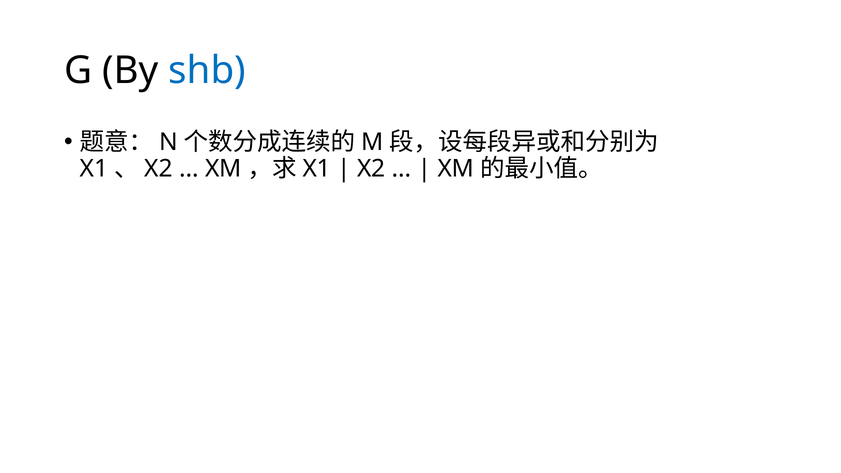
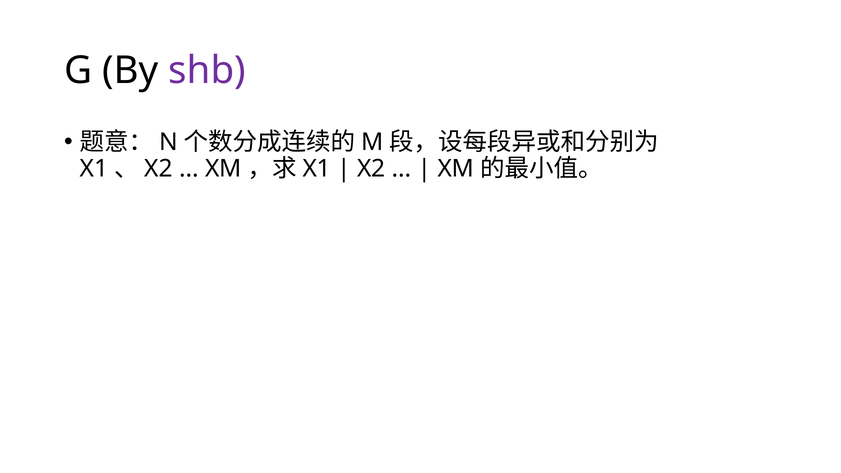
shb colour: blue -> purple
